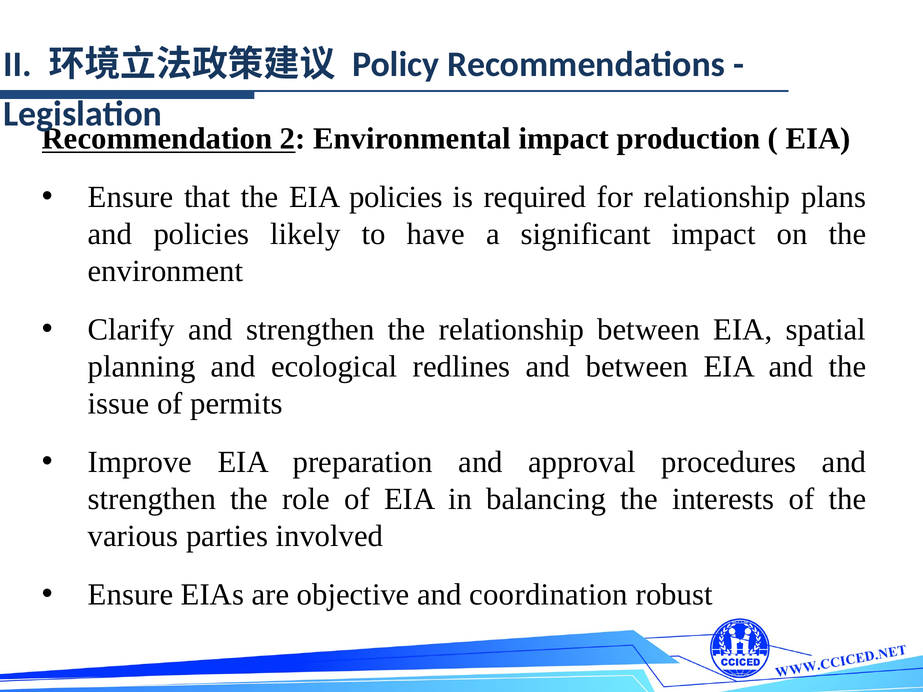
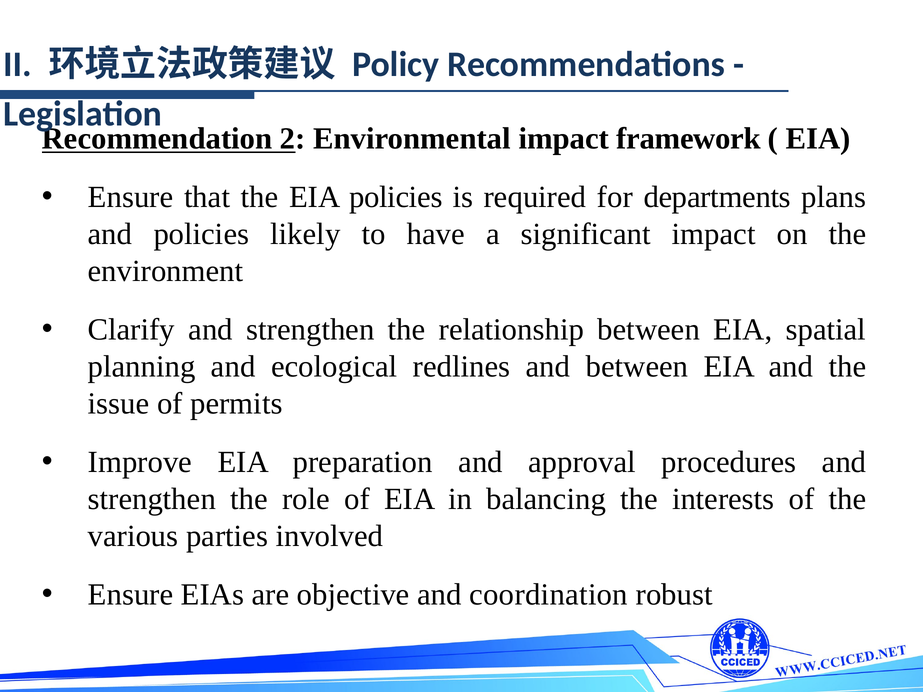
production: production -> framework
for relationship: relationship -> departments
